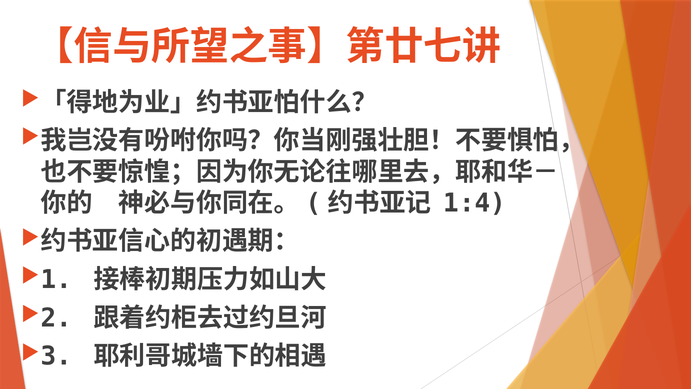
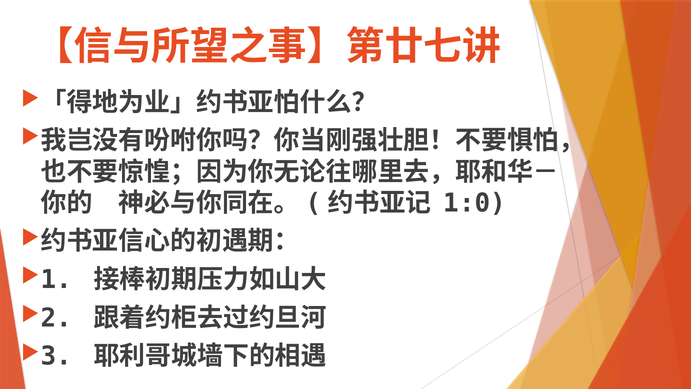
1:4: 1:4 -> 1:0
